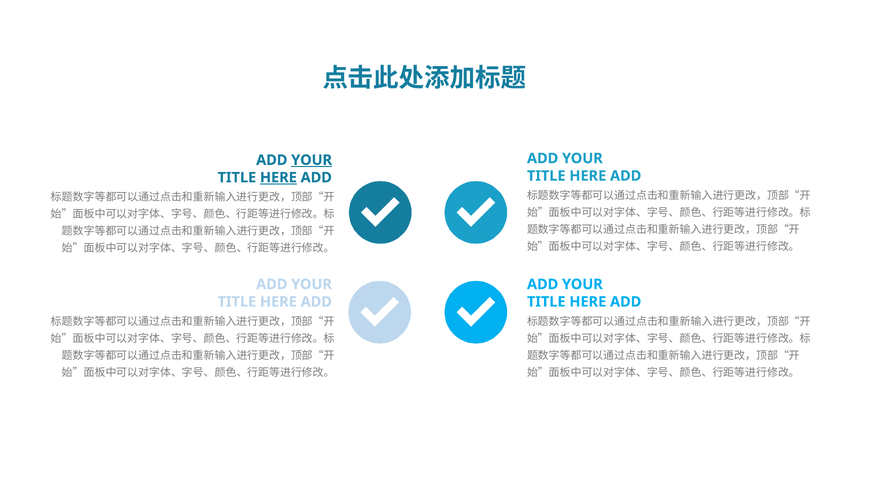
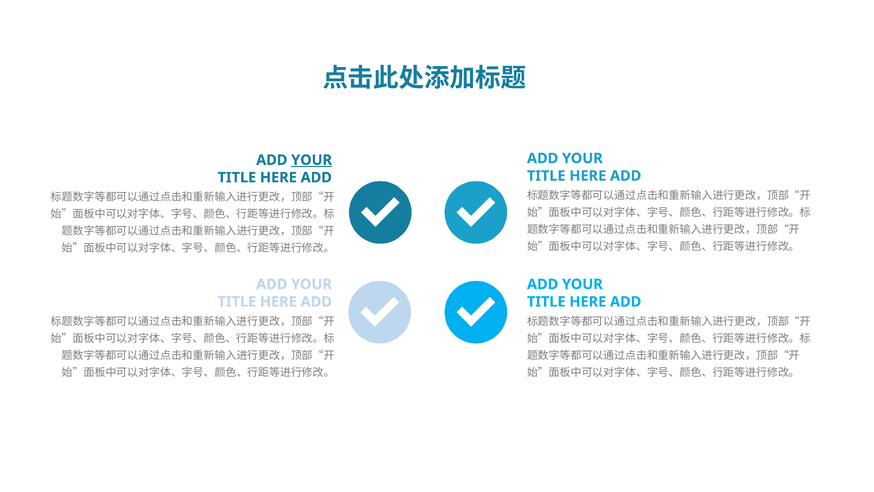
HERE at (278, 177) underline: present -> none
